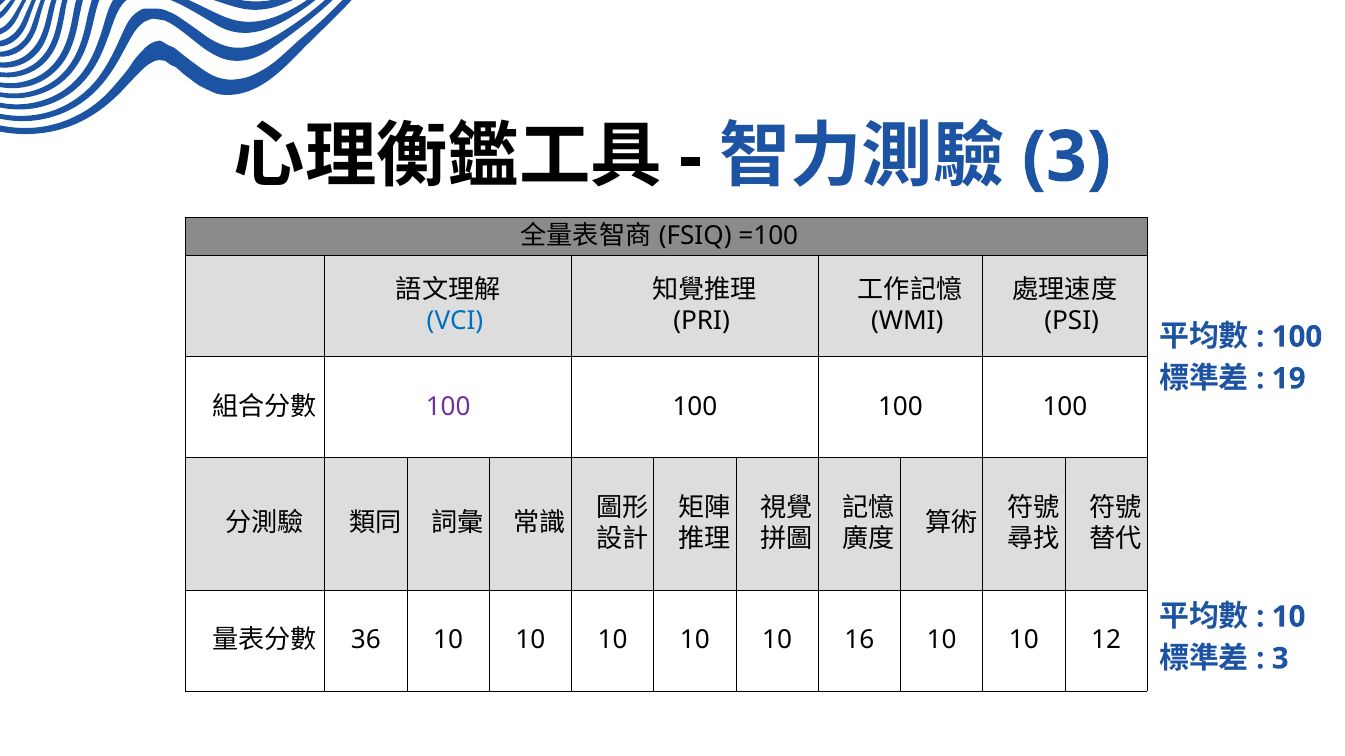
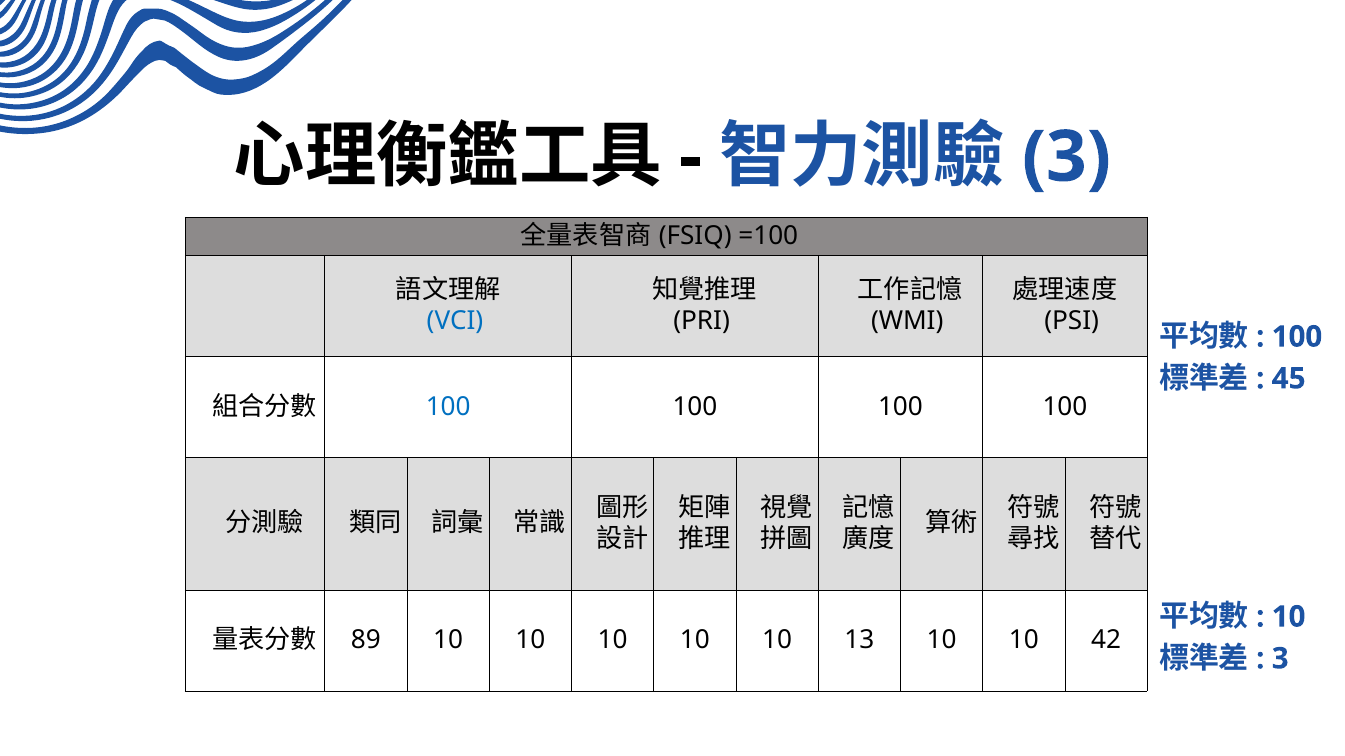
19: 19 -> 45
100 at (448, 407) colour: purple -> blue
36: 36 -> 89
16: 16 -> 13
12: 12 -> 42
